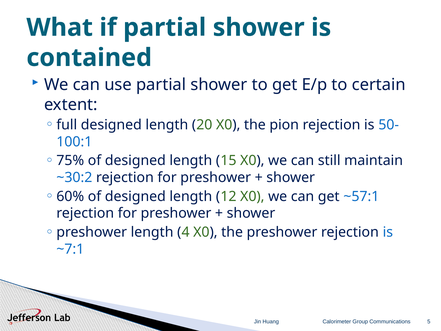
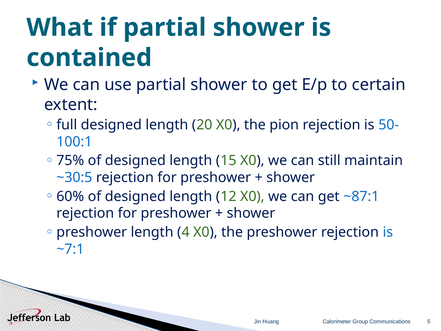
~30:2: ~30:2 -> ~30:5
~57:1: ~57:1 -> ~87:1
